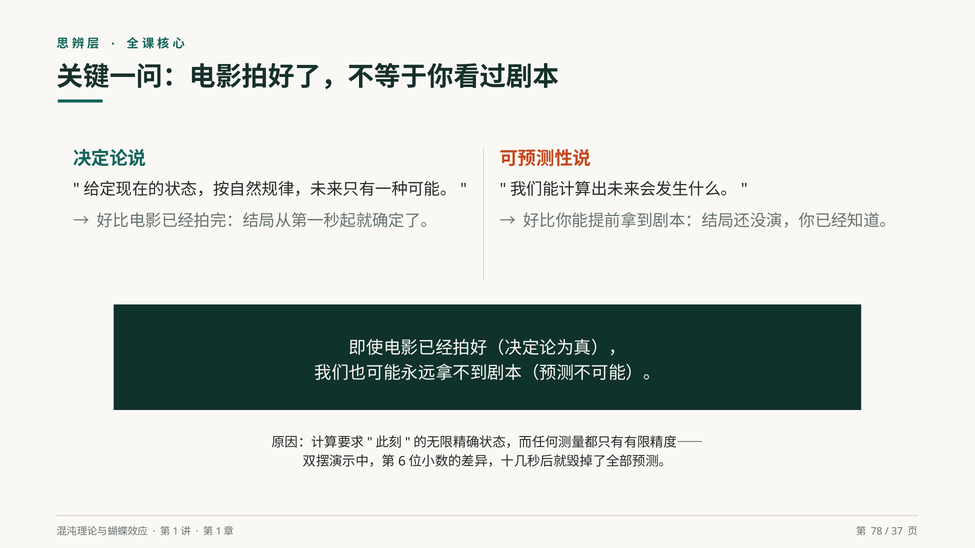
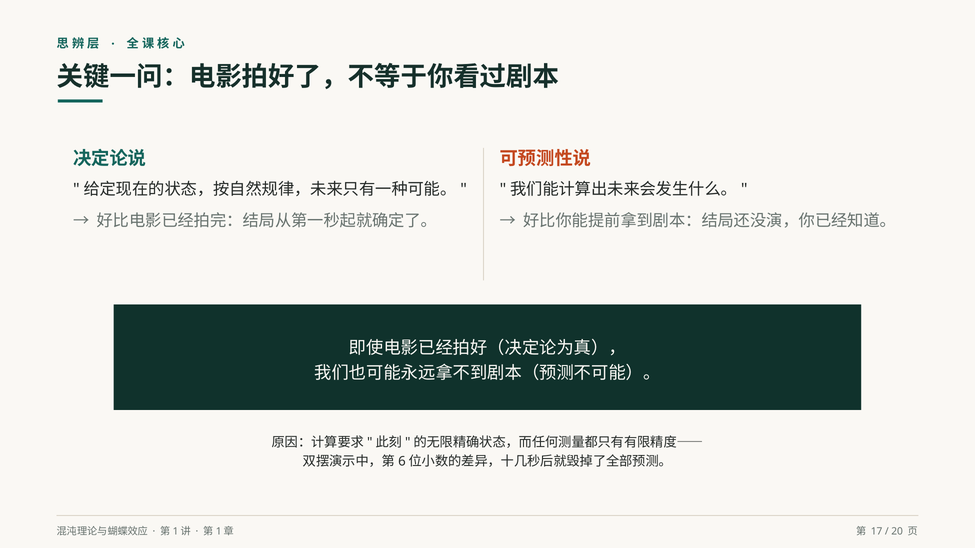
78: 78 -> 17
37: 37 -> 20
